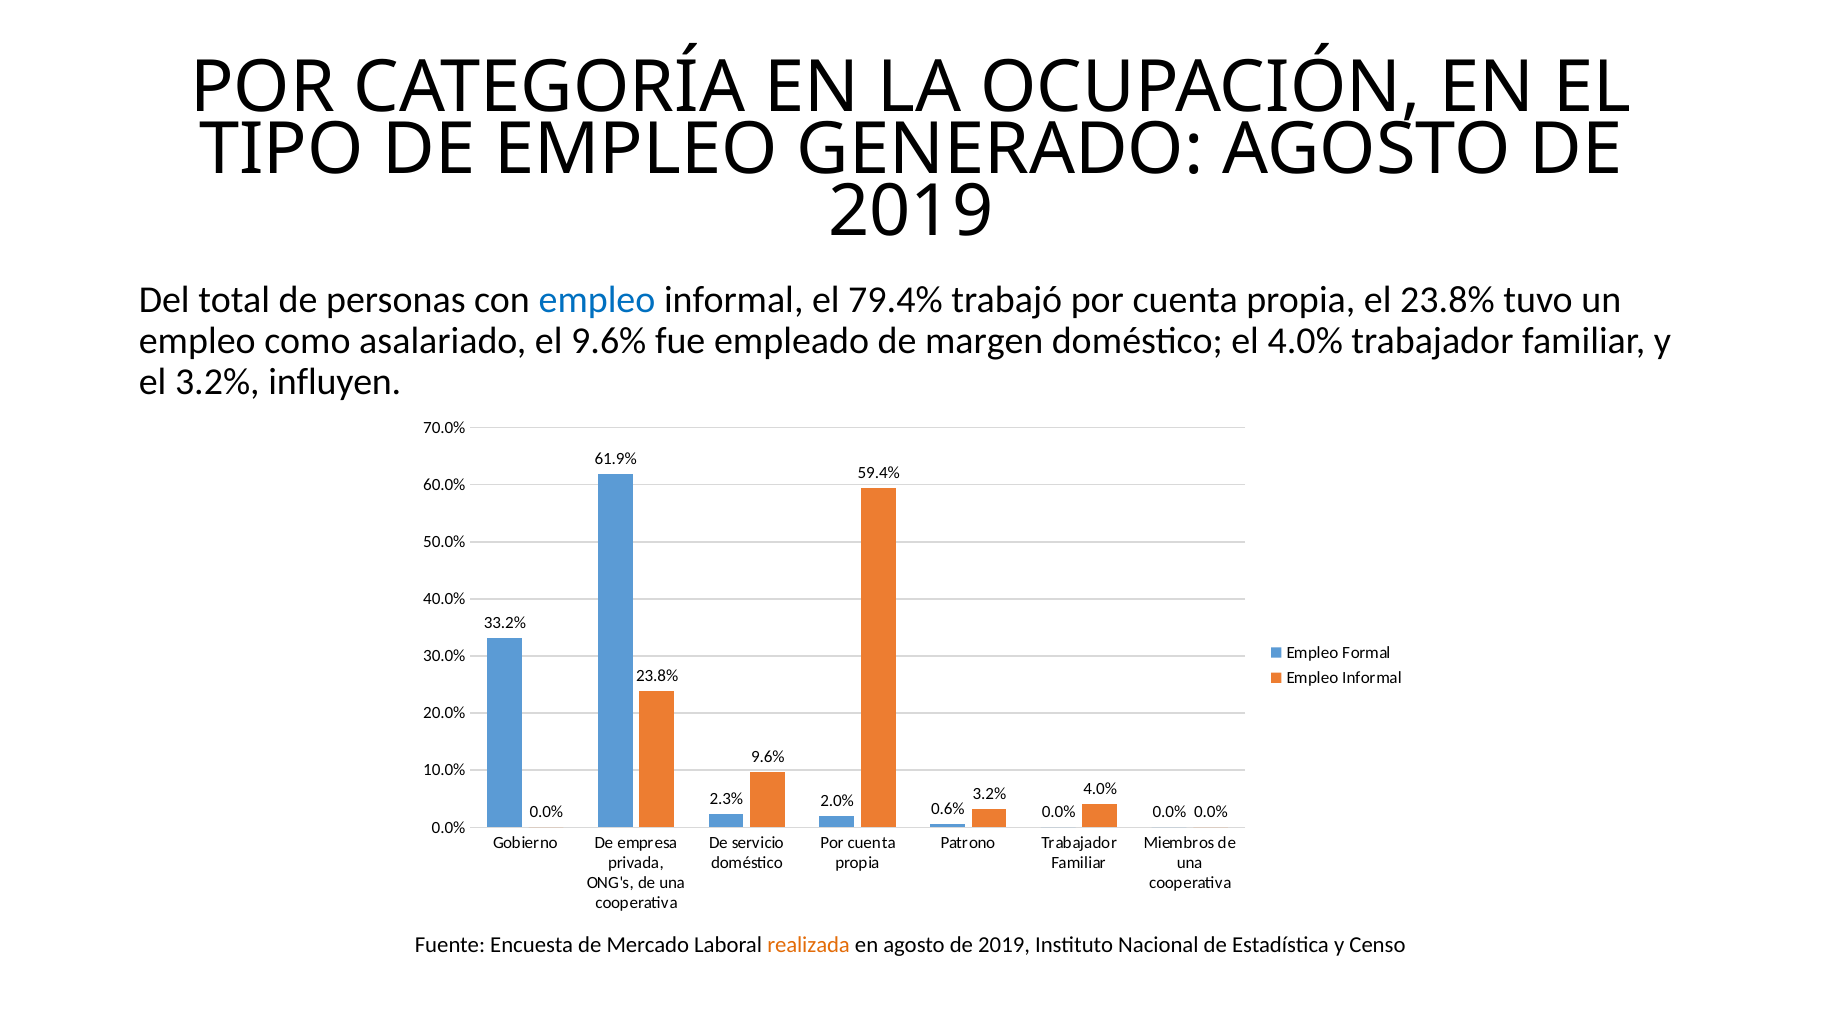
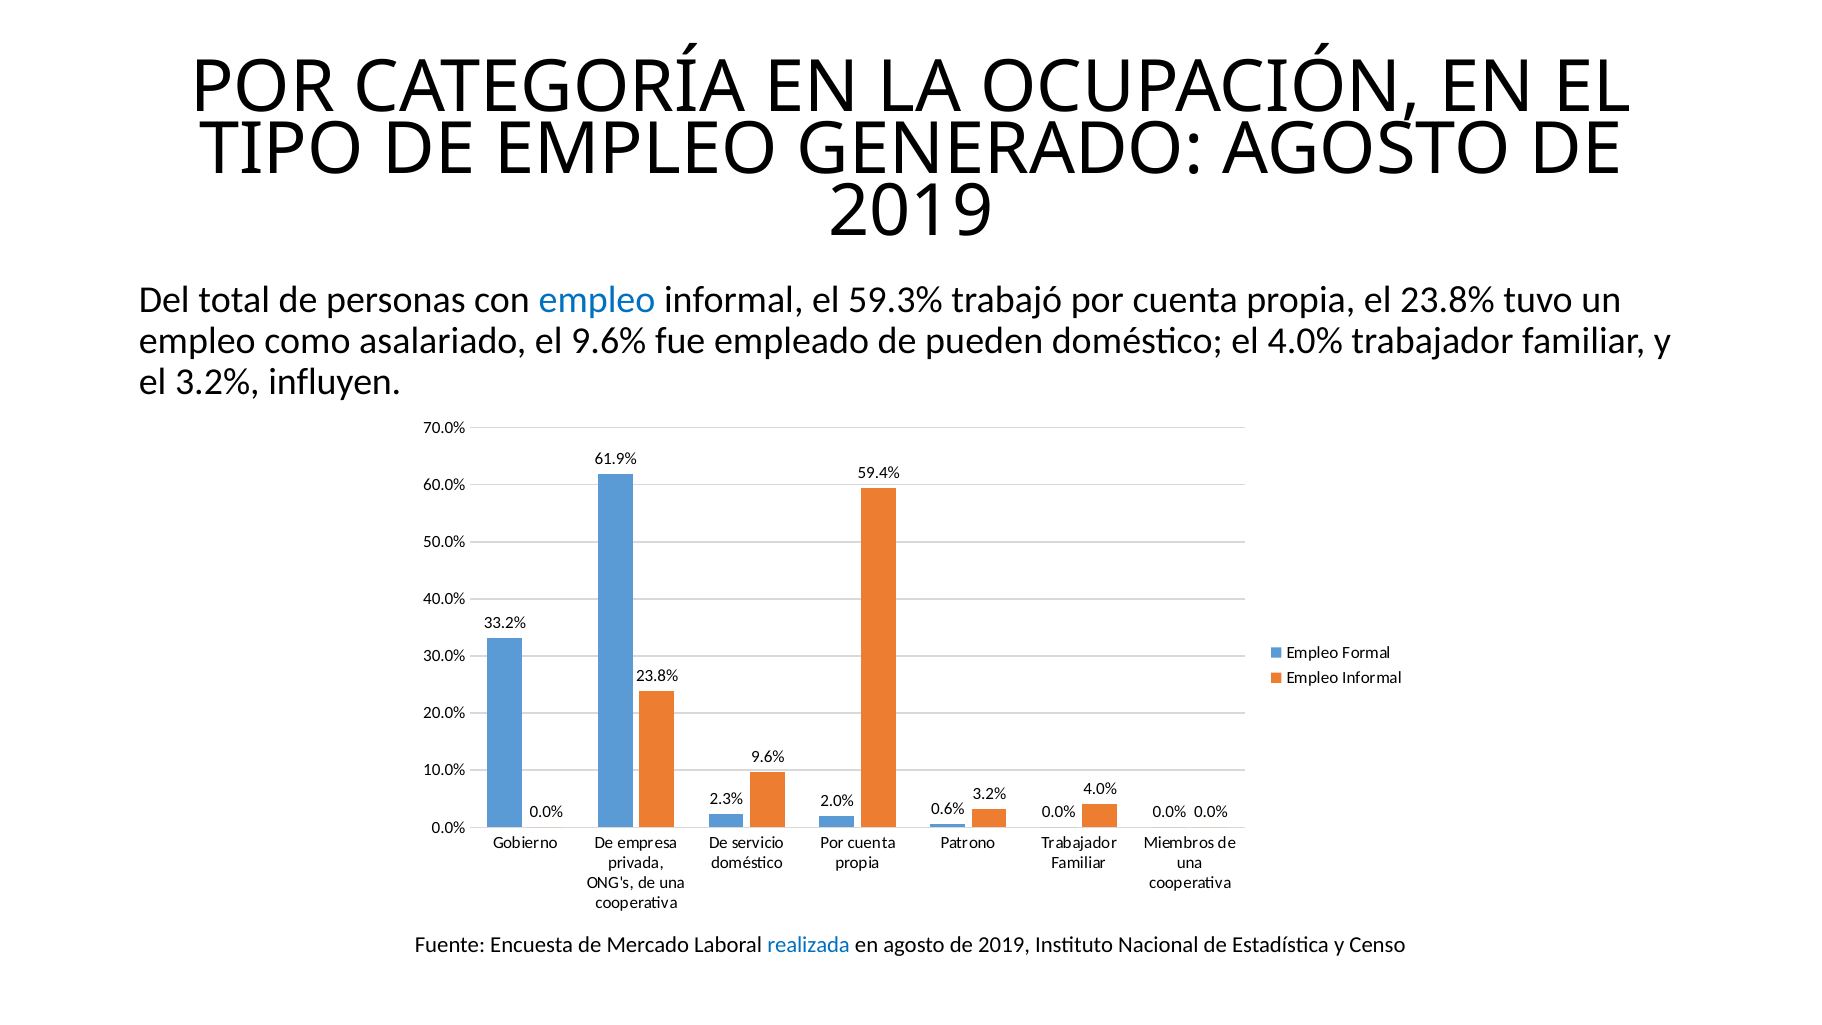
79.4%: 79.4% -> 59.3%
margen: margen -> pueden
realizada colour: orange -> blue
